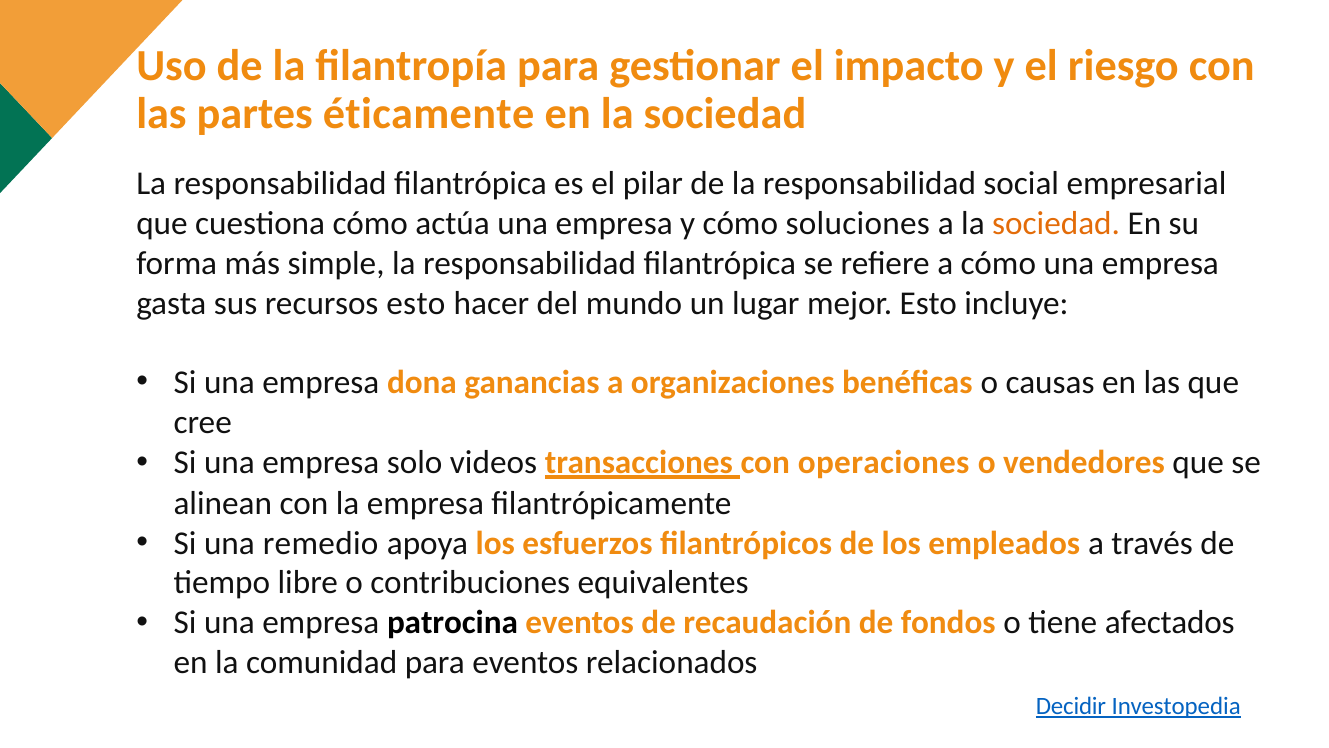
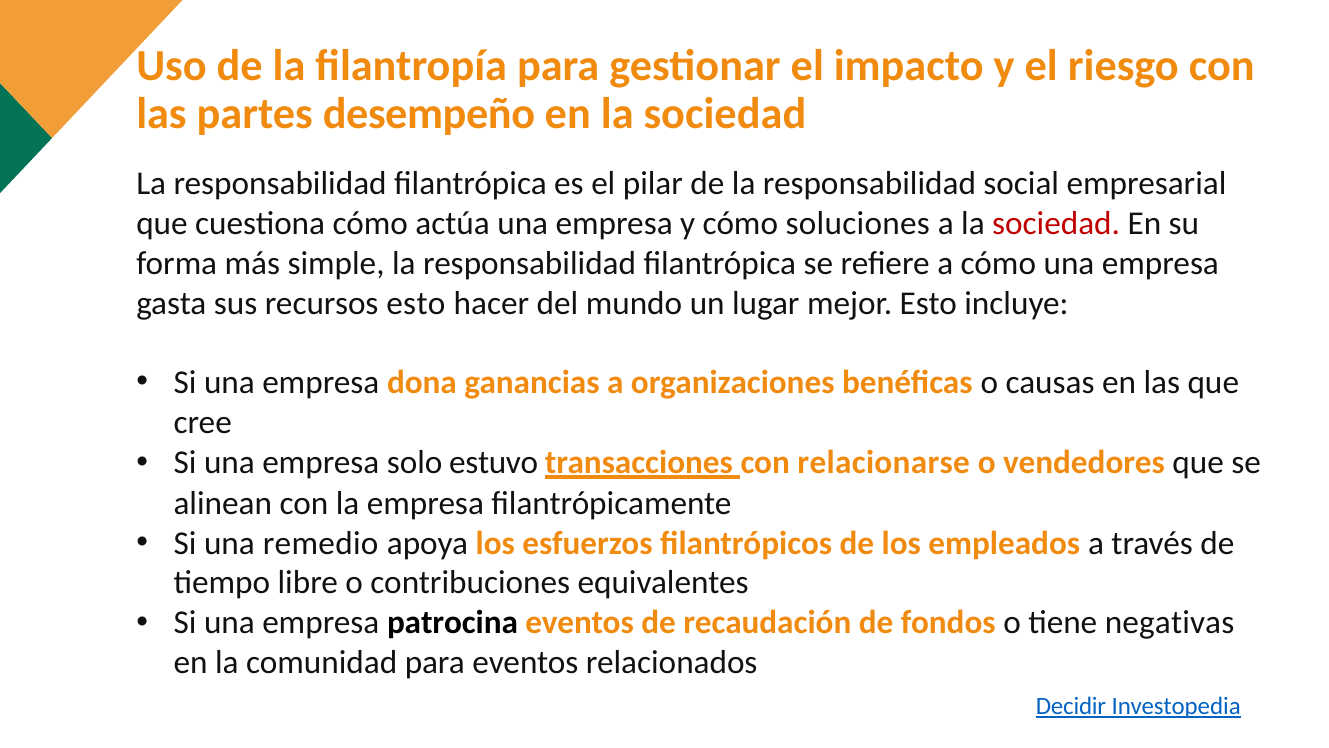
éticamente: éticamente -> desempeño
sociedad at (1056, 223) colour: orange -> red
videos: videos -> estuvo
operaciones: operaciones -> relacionarse
afectados: afectados -> negativas
